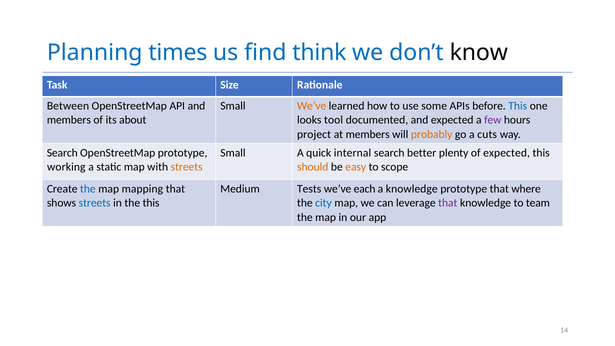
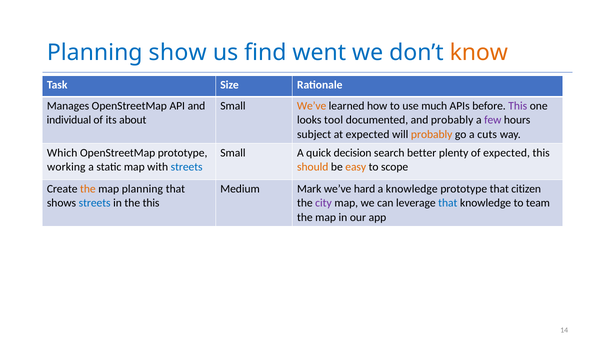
times: times -> show
think: think -> went
know colour: black -> orange
Between: Between -> Manages
some: some -> much
This at (518, 106) colour: blue -> purple
members at (69, 120): members -> individual
and expected: expected -> probably
project: project -> subject
at members: members -> expected
Search at (62, 153): Search -> Which
internal: internal -> decision
streets at (187, 167) colour: orange -> blue
the at (88, 189) colour: blue -> orange
map mapping: mapping -> planning
Tests: Tests -> Mark
each: each -> hard
where: where -> citizen
city colour: blue -> purple
that at (448, 203) colour: purple -> blue
